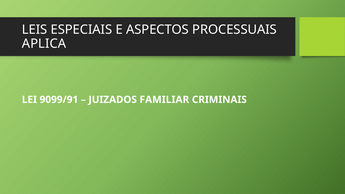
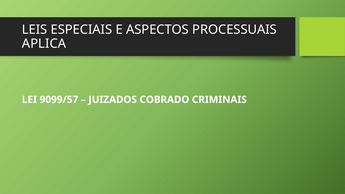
9099/91: 9099/91 -> 9099/57
FAMILIAR: FAMILIAR -> COBRADO
